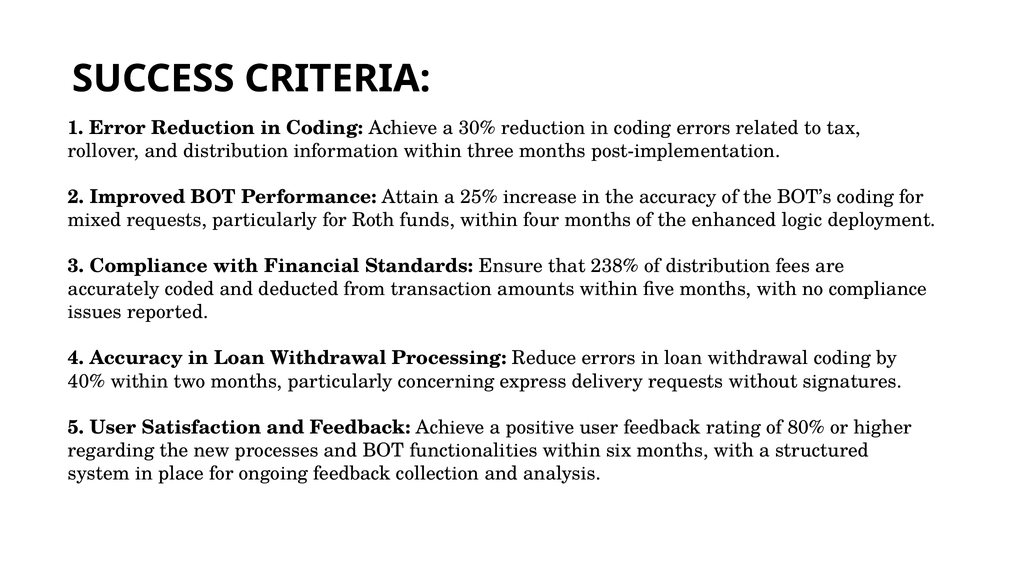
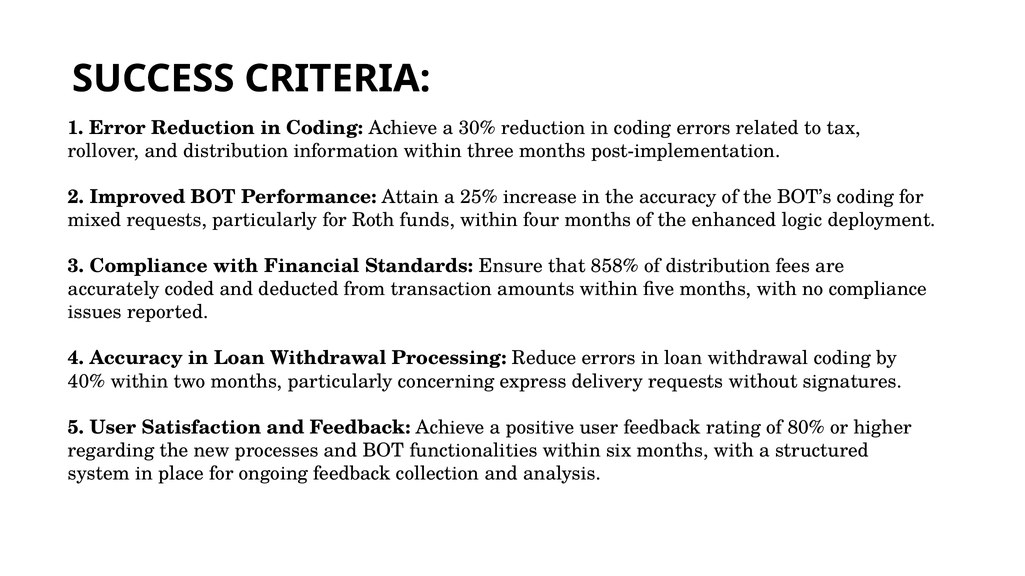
238%: 238% -> 858%
